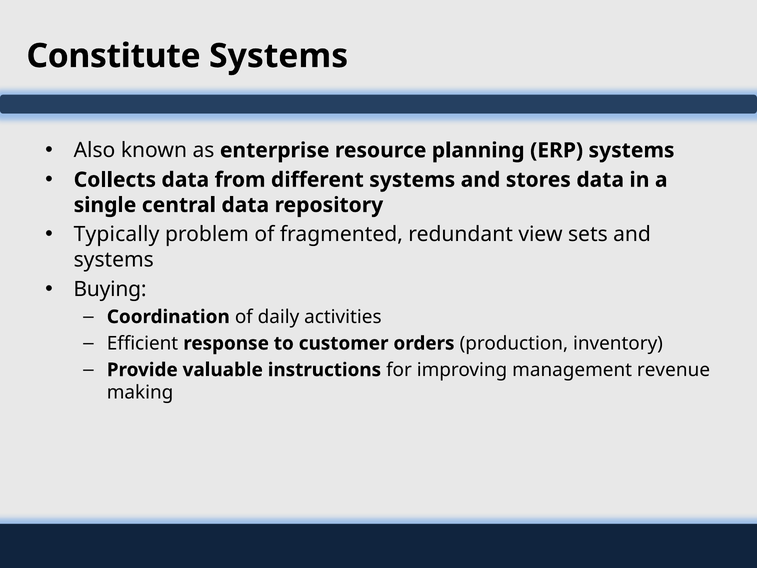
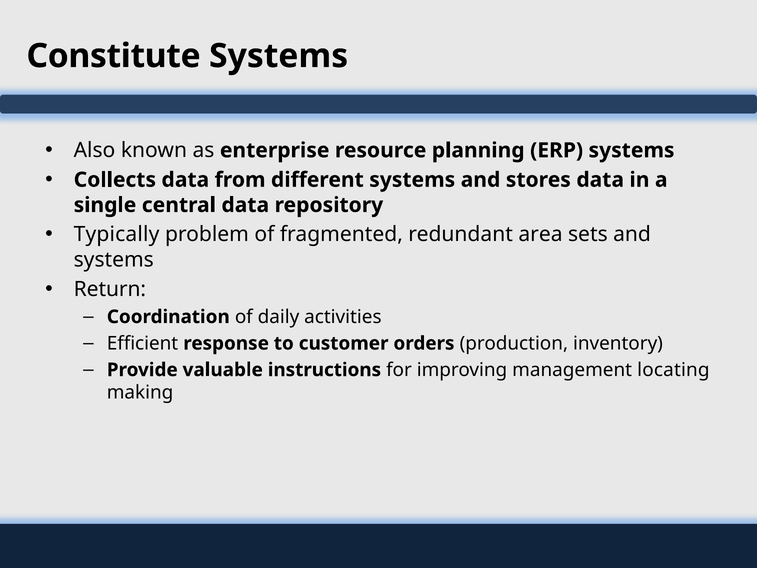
view: view -> area
Buying: Buying -> Return
revenue: revenue -> locating
